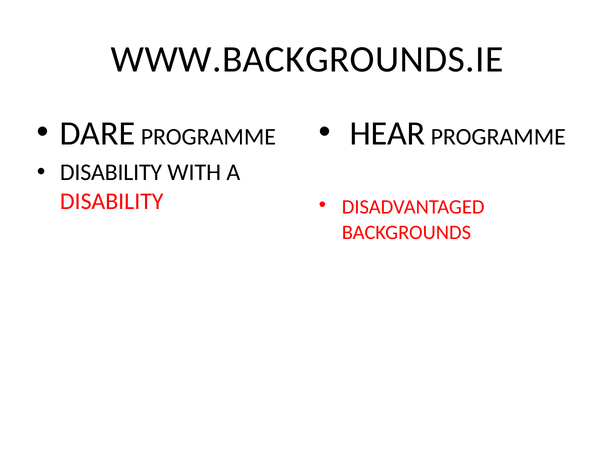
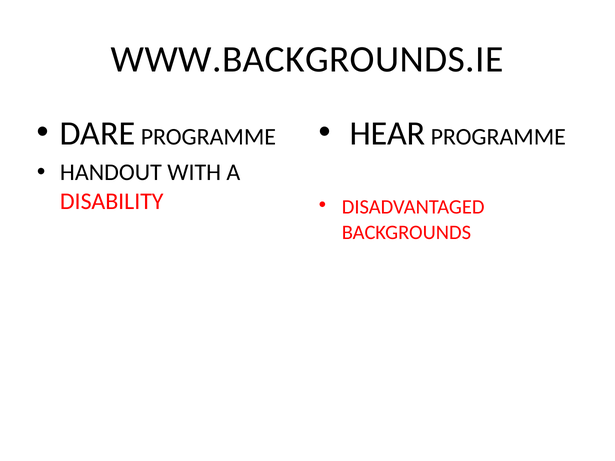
DISABILITY at (111, 173): DISABILITY -> HANDOUT
